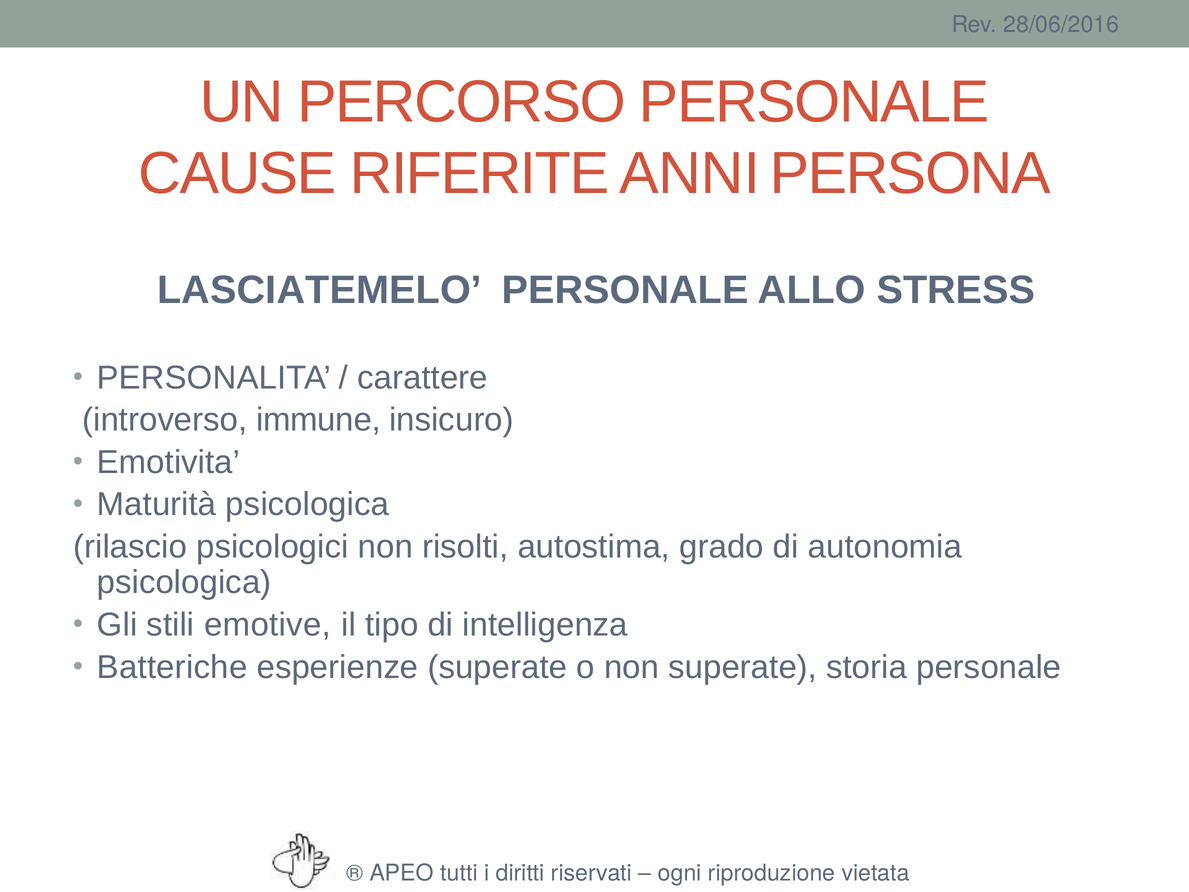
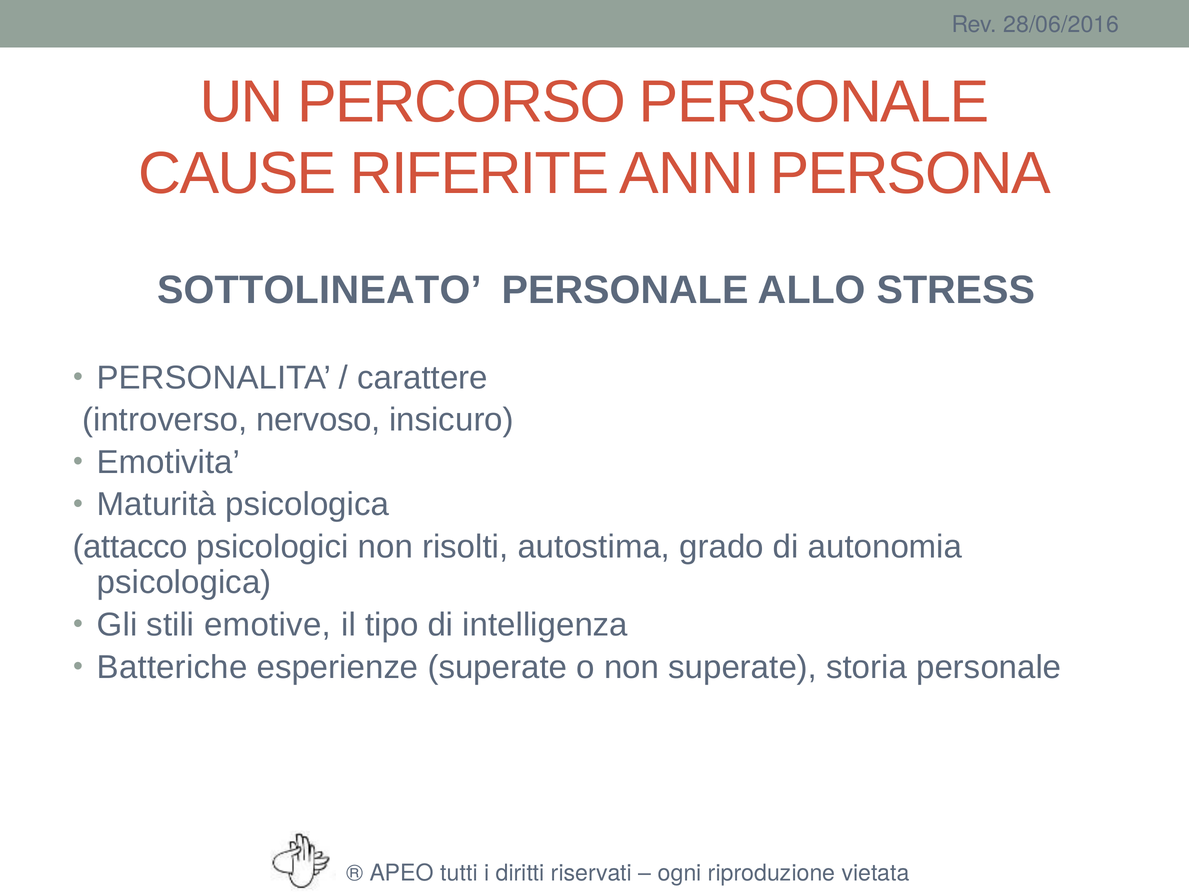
LASCIATEMELO: LASCIATEMELO -> SOTTOLINEATO
immune: immune -> nervoso
rilascio: rilascio -> attacco
